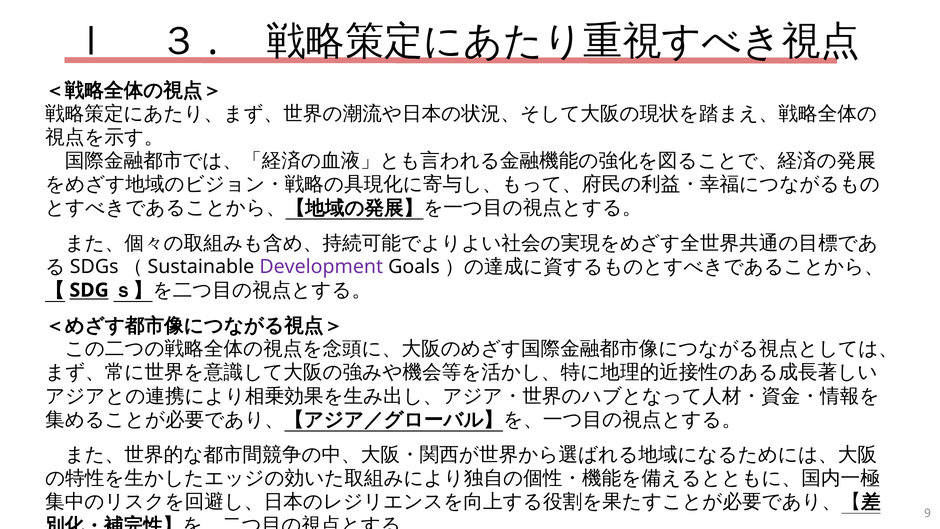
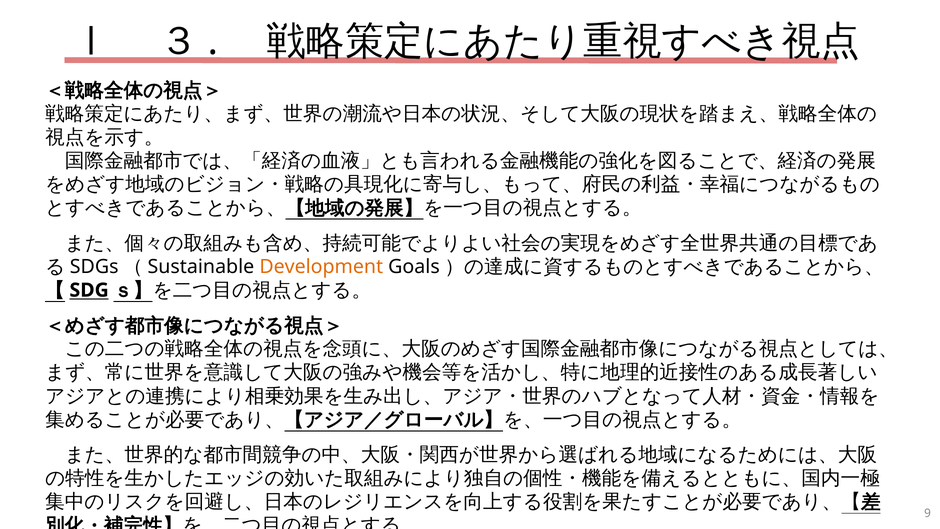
Development colour: purple -> orange
